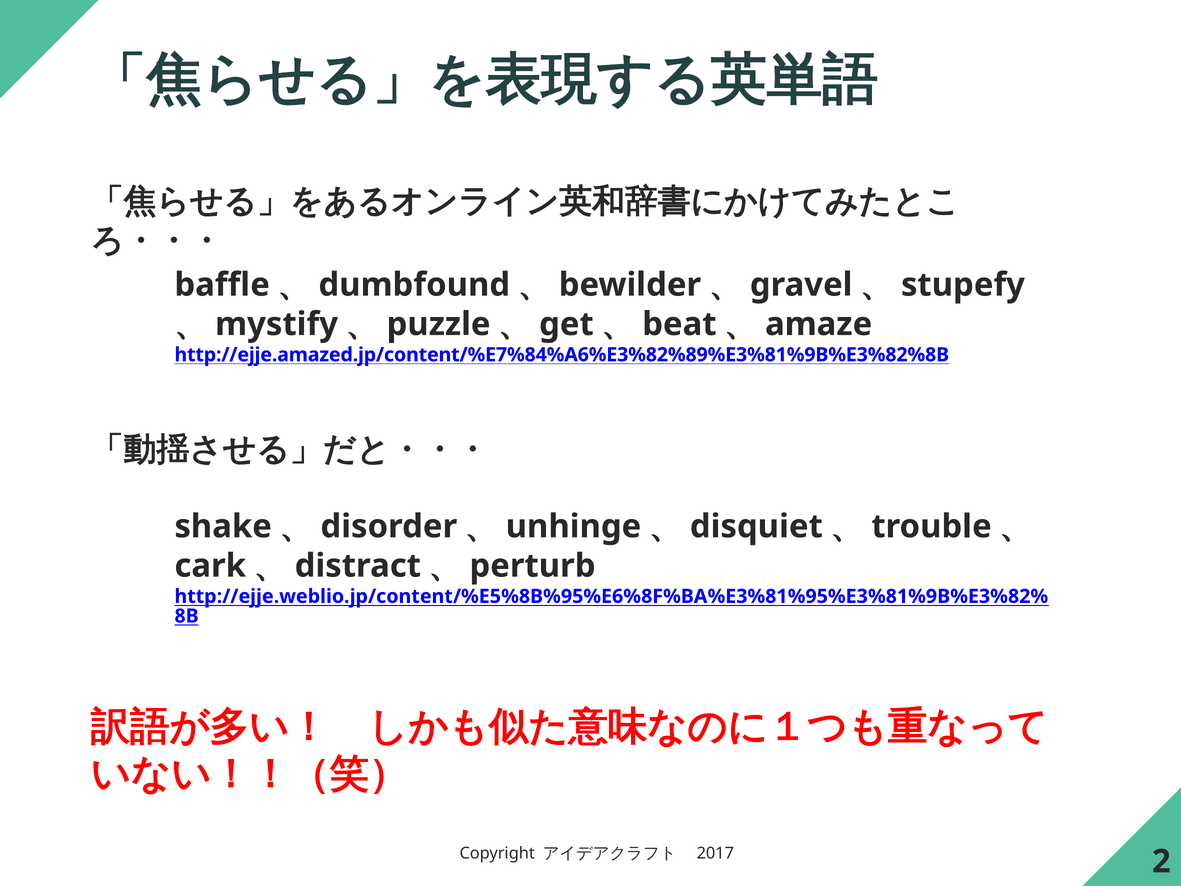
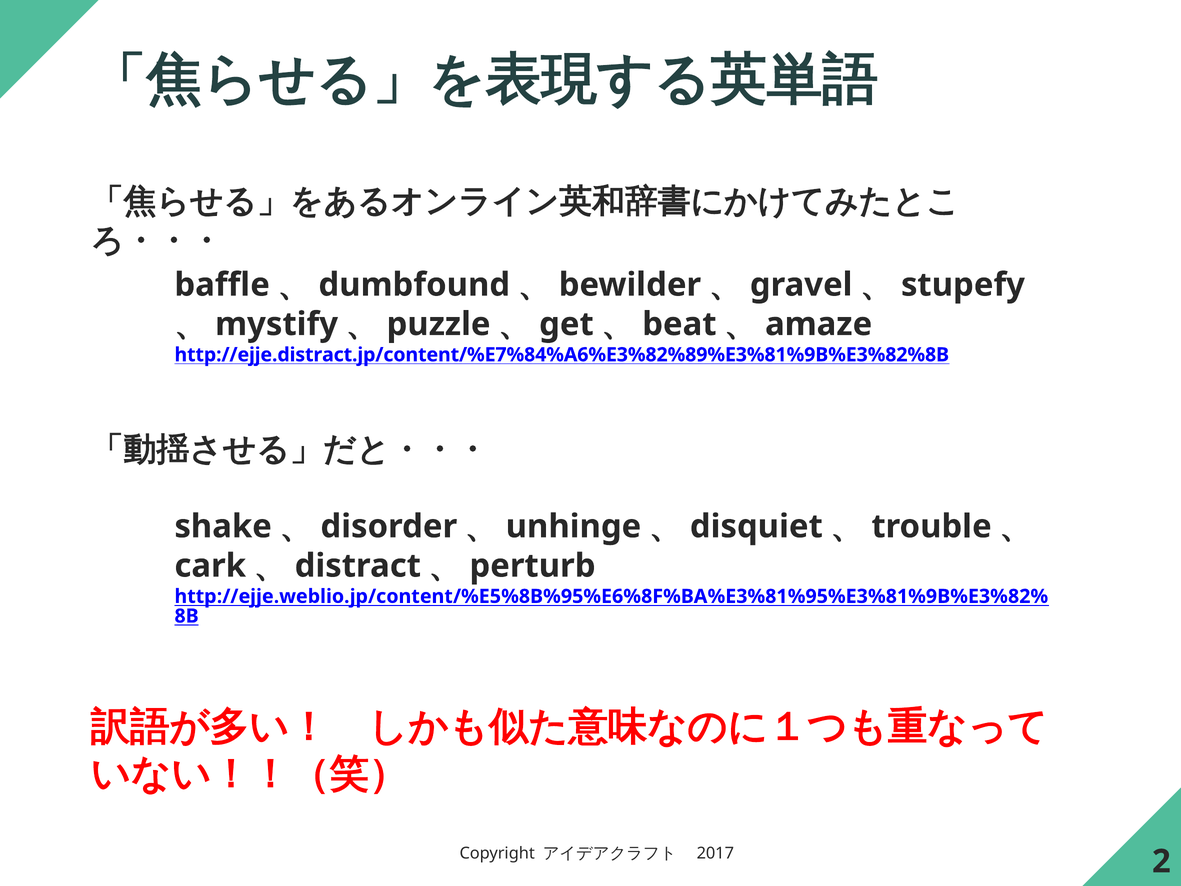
http://ejje.amazed.jp/content/%E7%84%A6%E3%82%89%E3%81%9B%E3%82%8B: http://ejje.amazed.jp/content/%E7%84%A6%E3%82%89%E3%81%9B%E3%82%8B -> http://ejje.distract.jp/content/%E7%84%A6%E3%82%89%E3%81%9B%E3%82%8B
